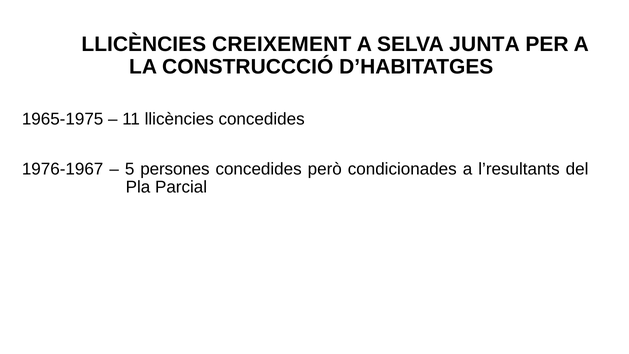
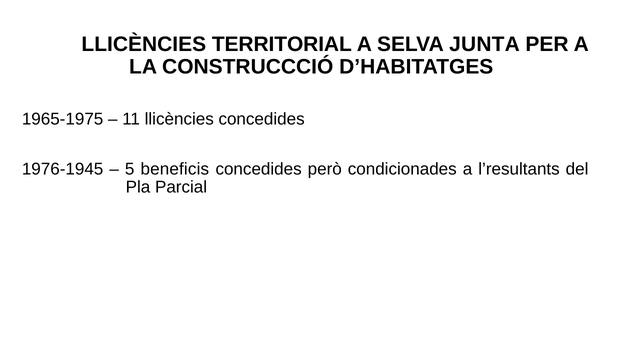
CREIXEMENT: CREIXEMENT -> TERRITORIAL
1976-1967: 1976-1967 -> 1976-1945
persones: persones -> beneficis
